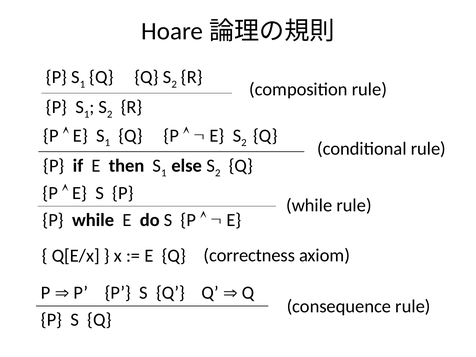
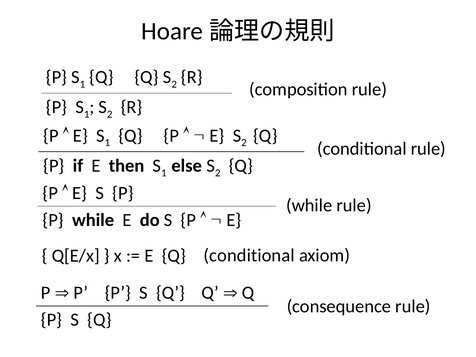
Q correctness: correctness -> conditional
